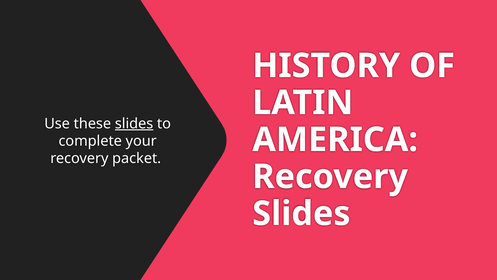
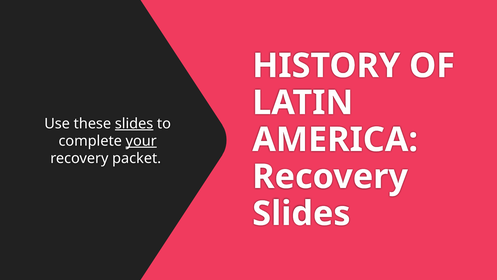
your underline: none -> present
